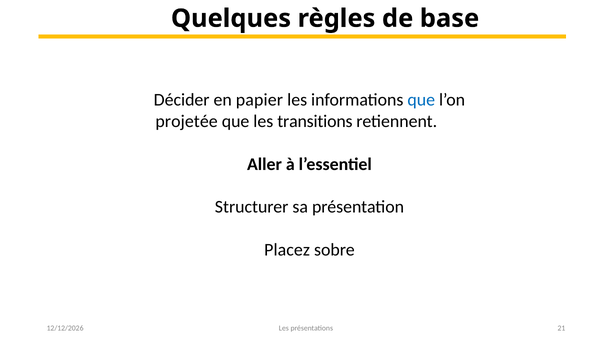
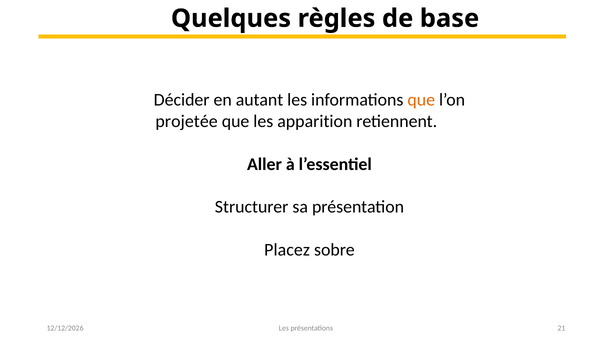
papier: papier -> autant
que at (421, 100) colour: blue -> orange
transitions: transitions -> apparition
